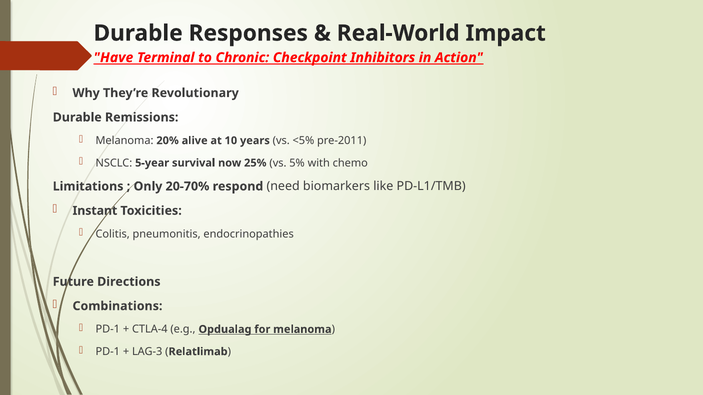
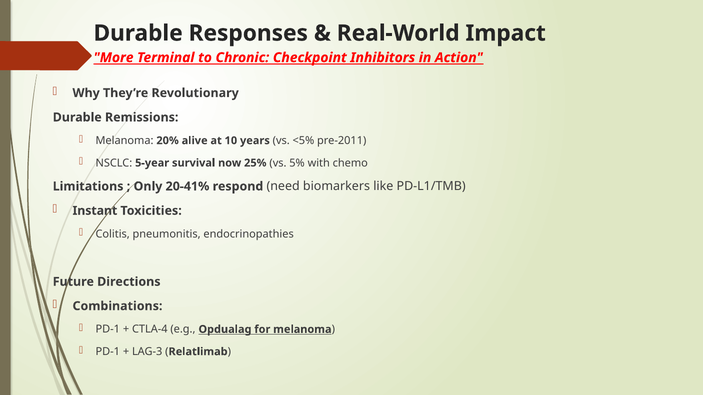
Have: Have -> More
20-70%: 20-70% -> 20-41%
